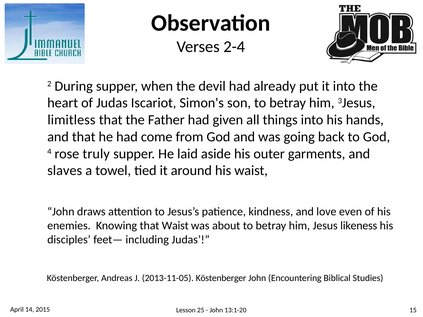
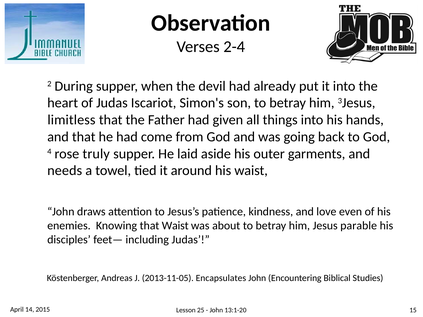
slaves: slaves -> needs
likeness: likeness -> parable
2013-11-05 Köstenberger: Köstenberger -> Encapsulates
